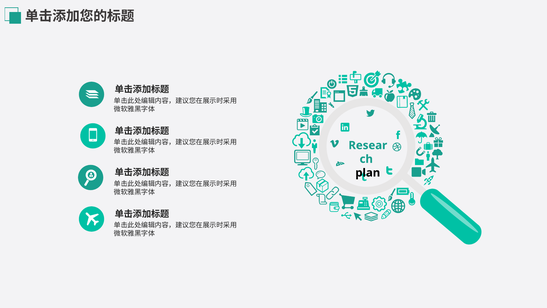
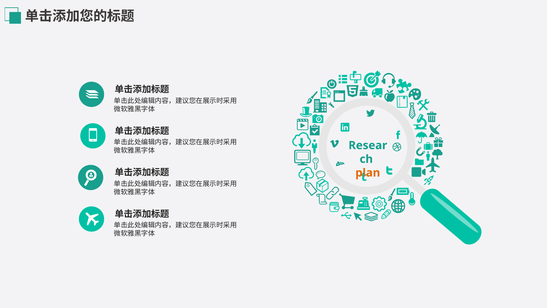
plan colour: black -> orange
